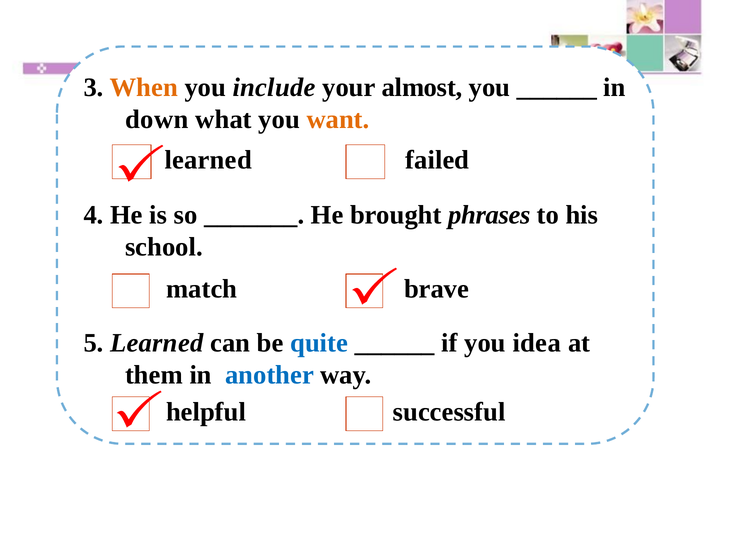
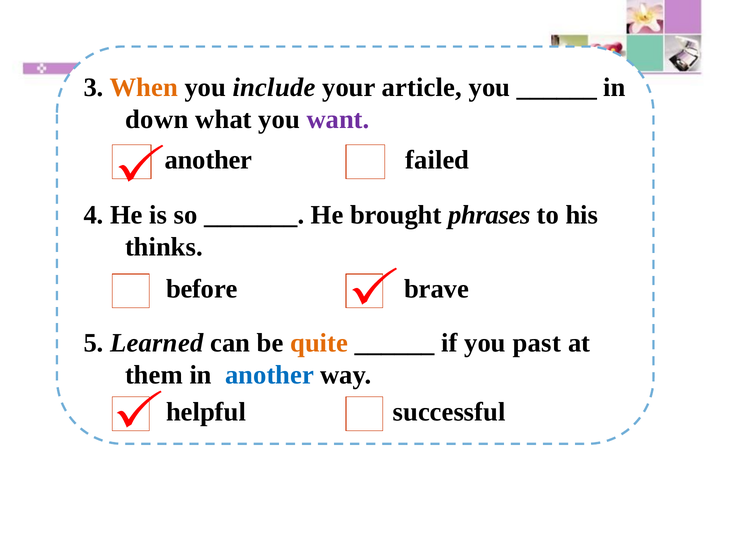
almost: almost -> article
want colour: orange -> purple
learned at (208, 160): learned -> another
school: school -> thinks
match: match -> before
quite colour: blue -> orange
idea: idea -> past
